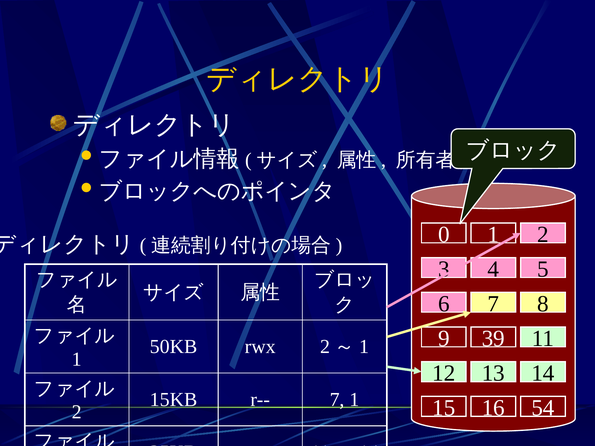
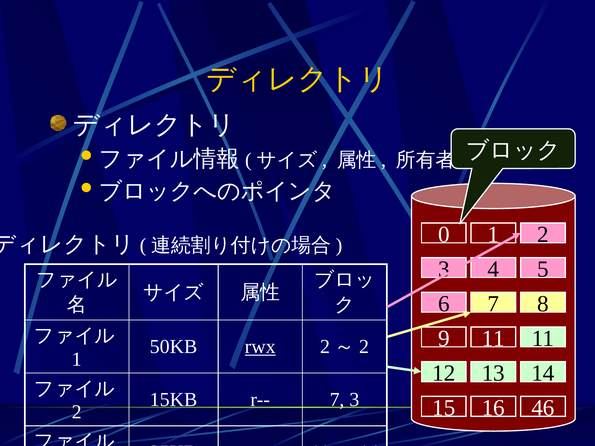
39 at (493, 339): 39 -> 11
rwx underline: none -> present
1 at (364, 347): 1 -> 2
7 1: 1 -> 3
54: 54 -> 46
